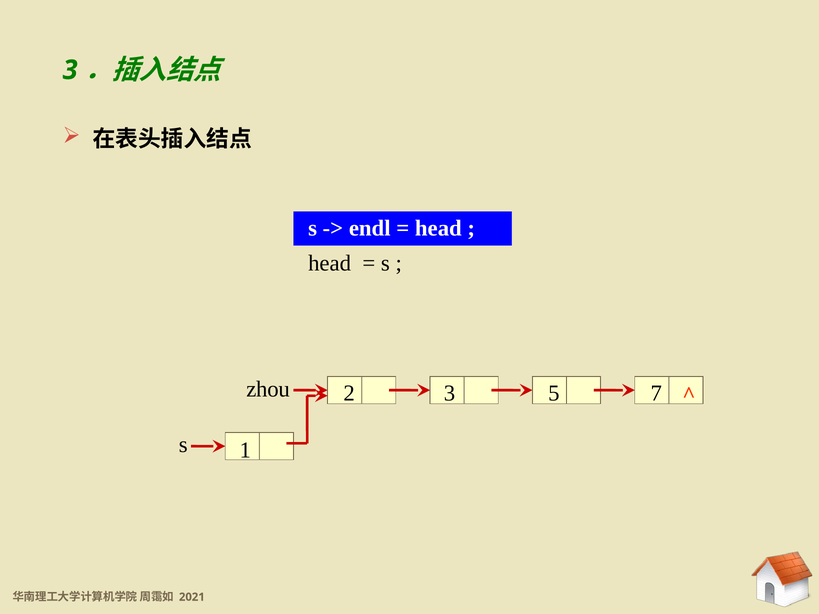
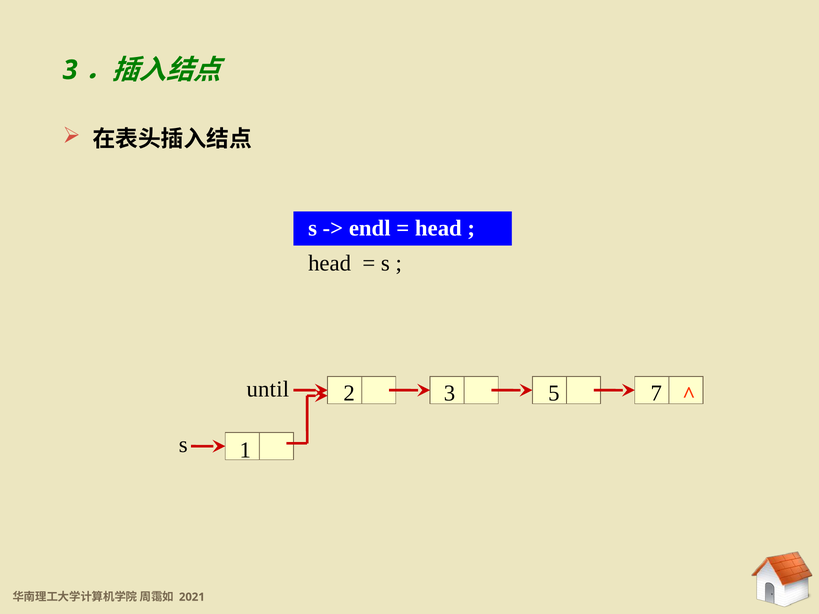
zhou: zhou -> until
